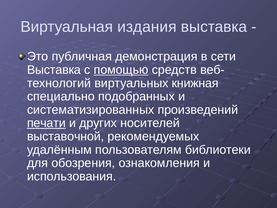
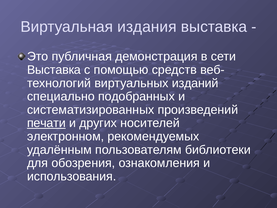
помощью underline: present -> none
книжная: книжная -> изданий
выставочной: выставочной -> электронном
